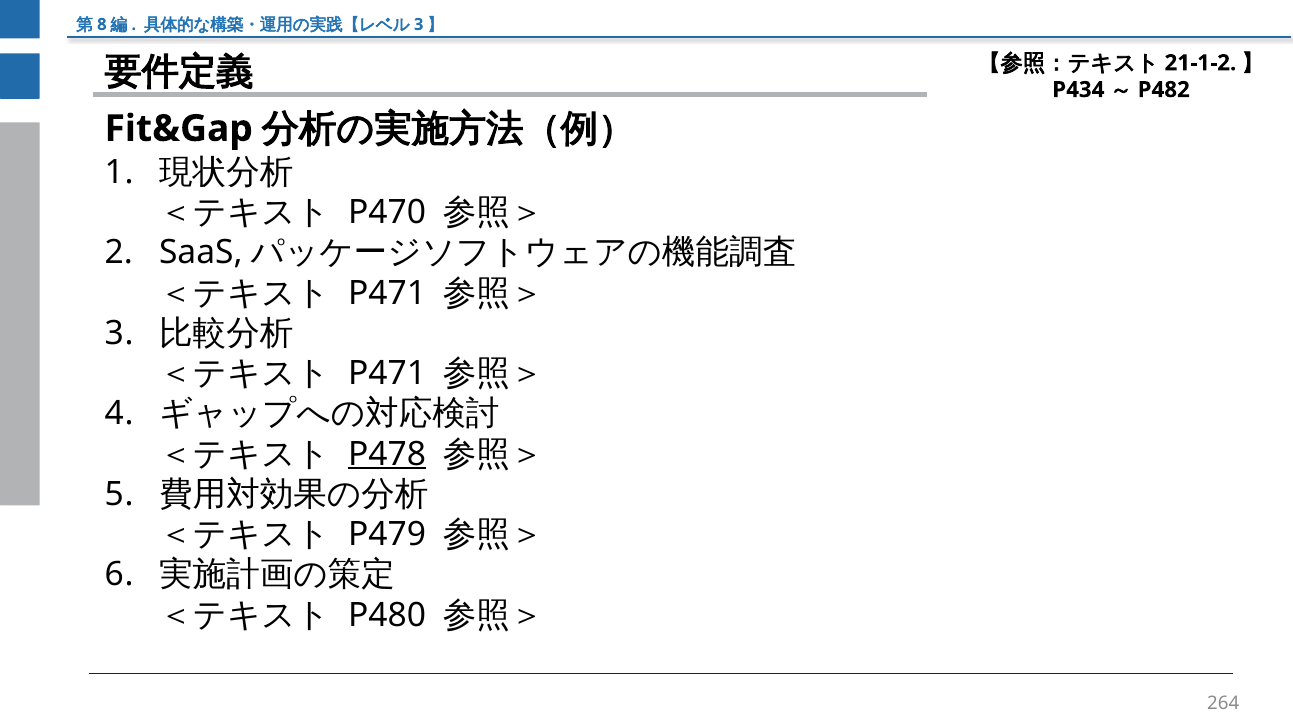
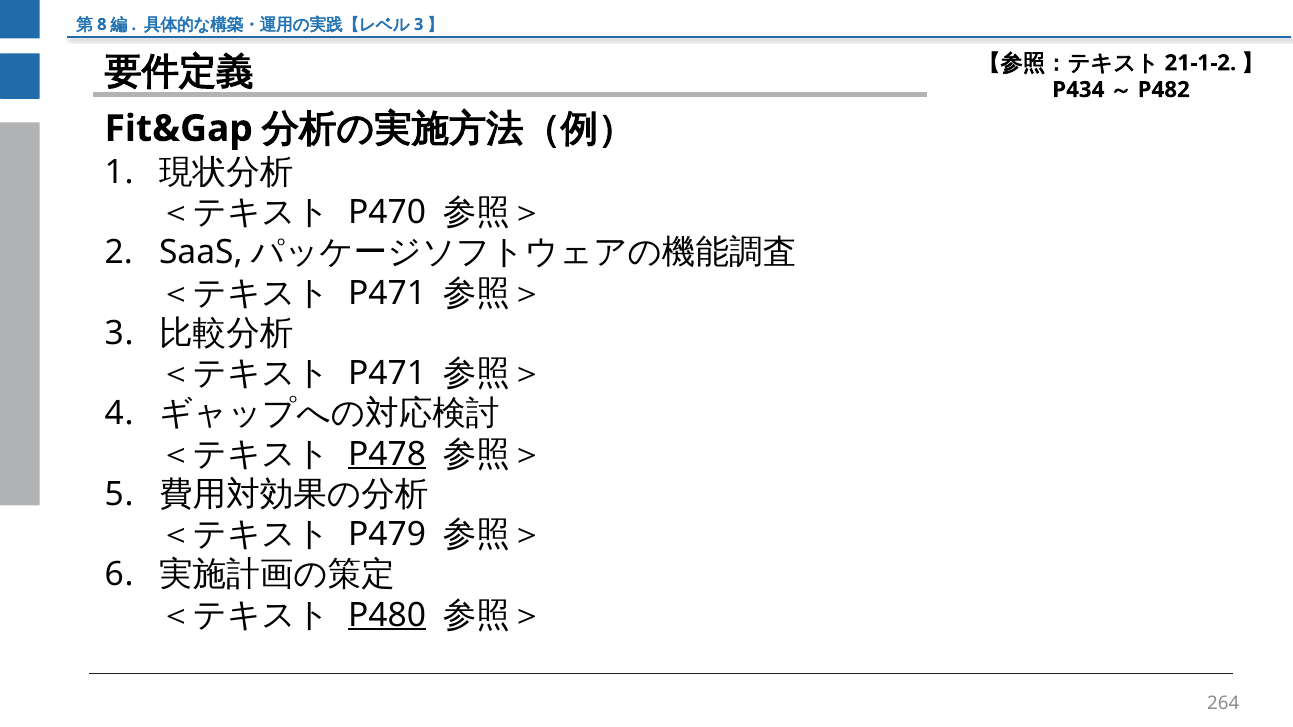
P480 underline: none -> present
